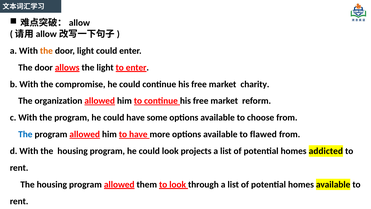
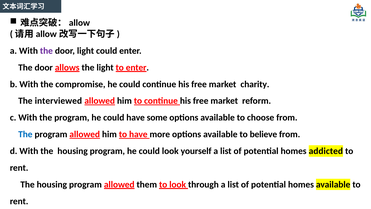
the at (46, 51) colour: orange -> purple
organization: organization -> interviewed
flawed: flawed -> believe
projects: projects -> yourself
